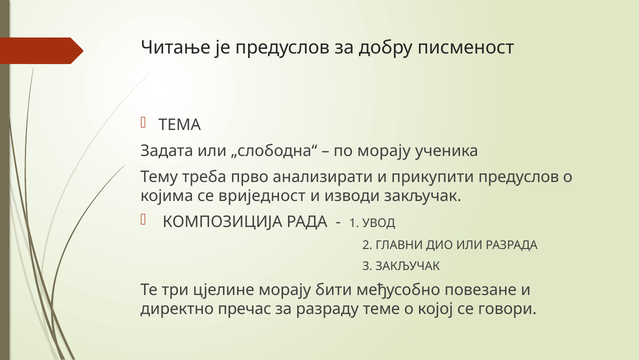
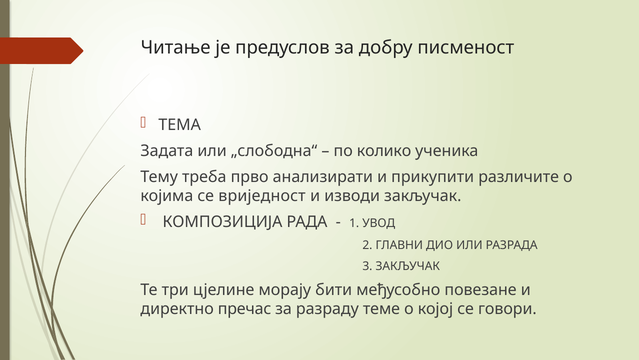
по морају: морају -> колико
прикупити предуслов: предуслов -> различите
